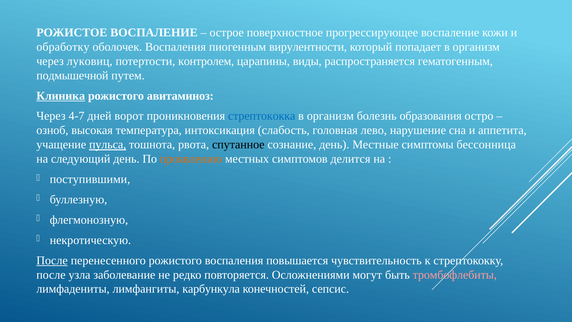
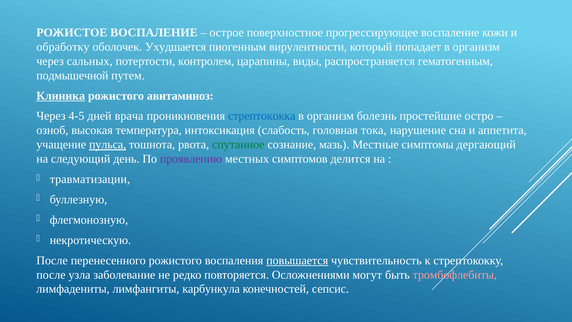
оболочек Воспаления: Воспаления -> Ухудшается
луковиц: луковиц -> сальных
4-7: 4-7 -> 4-5
ворот: ворот -> врача
образования: образования -> простейшие
лево: лево -> тока
спутанное colour: black -> green
сознание день: день -> мазь
бессонница: бессонница -> дергающий
проявлению colour: orange -> purple
поступившими: поступившими -> травматизации
После at (52, 260) underline: present -> none
повышается underline: none -> present
